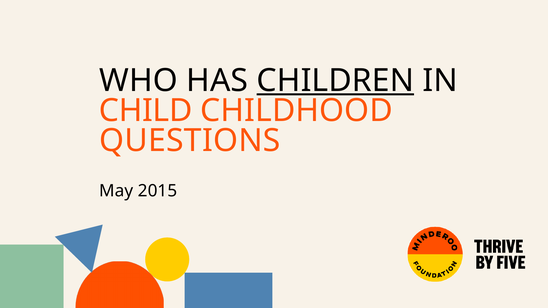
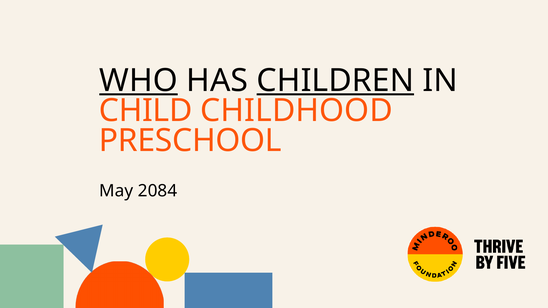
WHO underline: none -> present
QUESTIONS: QUESTIONS -> PRESCHOOL
2015: 2015 -> 2084
